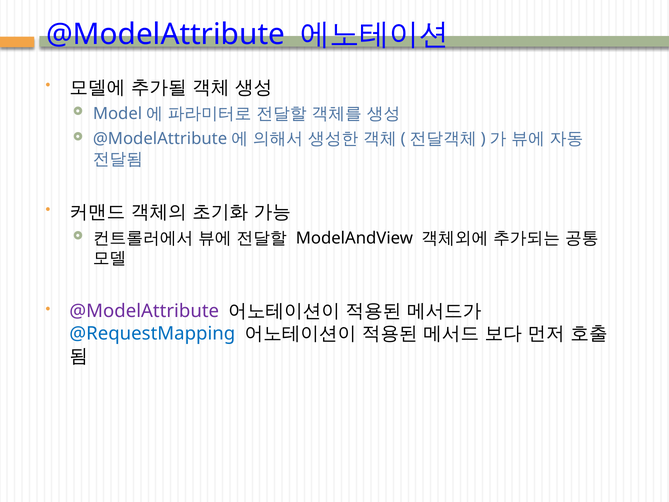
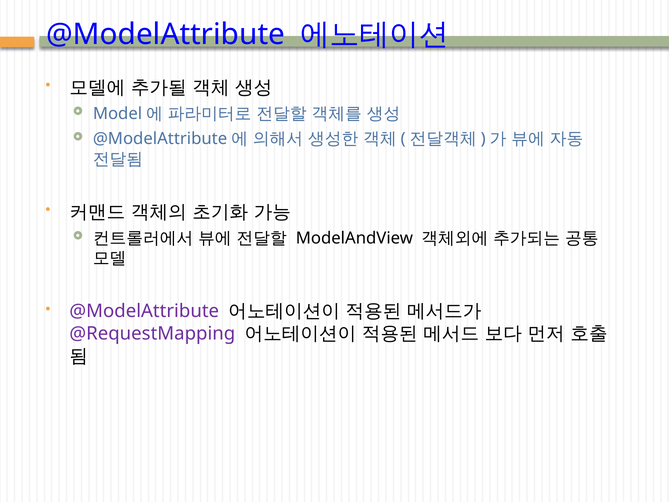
@RequestMapping colour: blue -> purple
